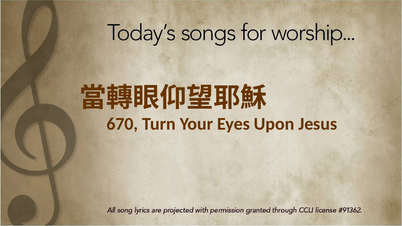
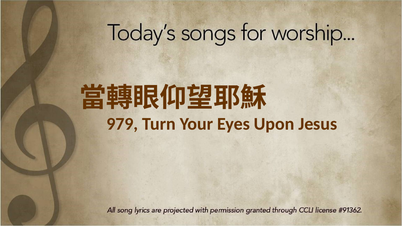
670: 670 -> 979
